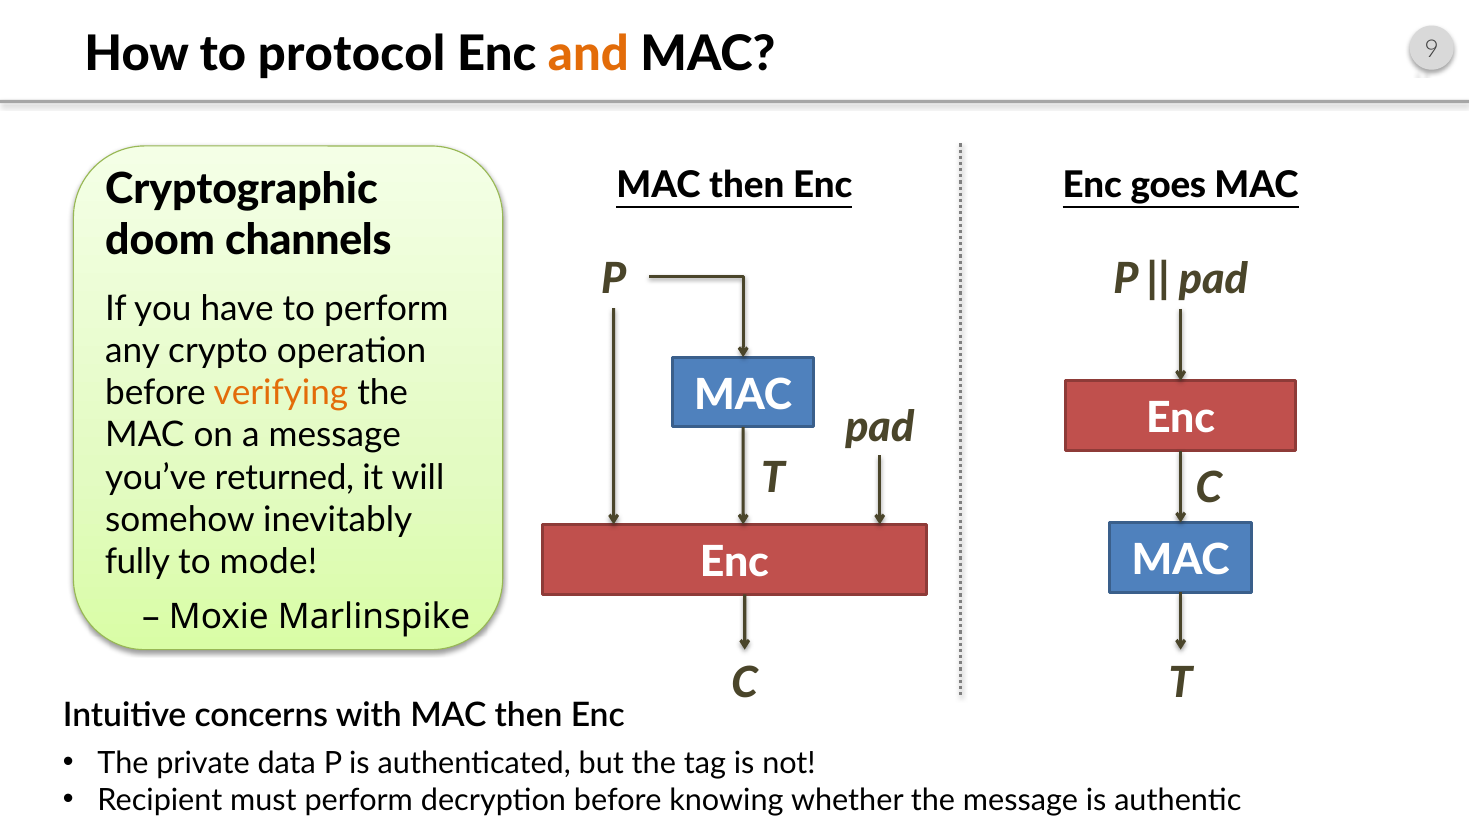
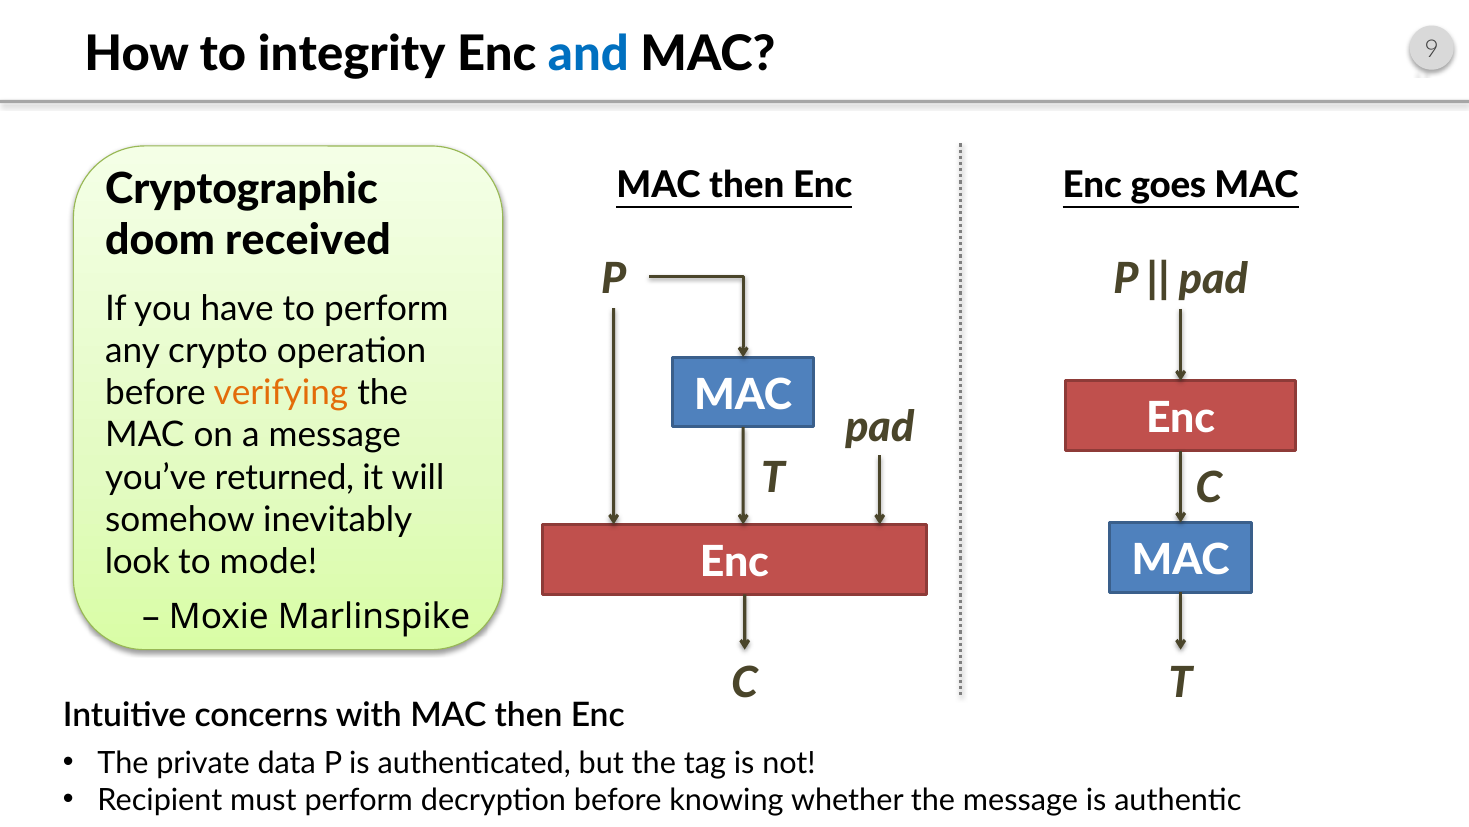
protocol: protocol -> integrity
and colour: orange -> blue
channels: channels -> received
fully: fully -> look
